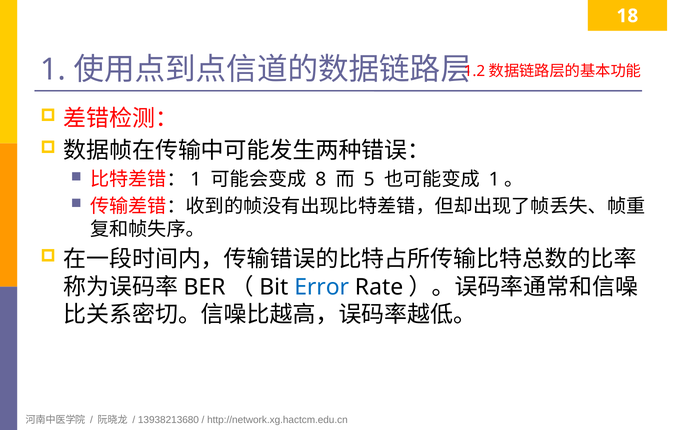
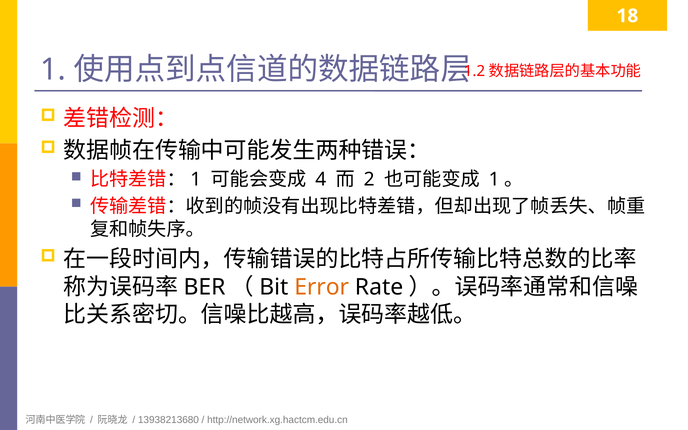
8: 8 -> 4
5: 5 -> 2
Error colour: blue -> orange
